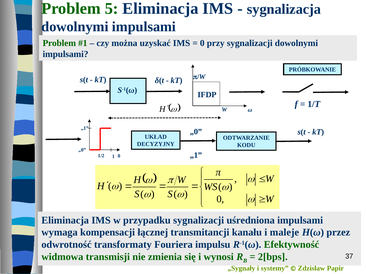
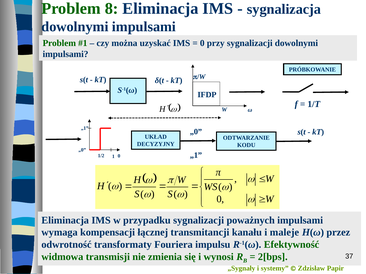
5: 5 -> 8
uśredniona: uśredniona -> poważnych
